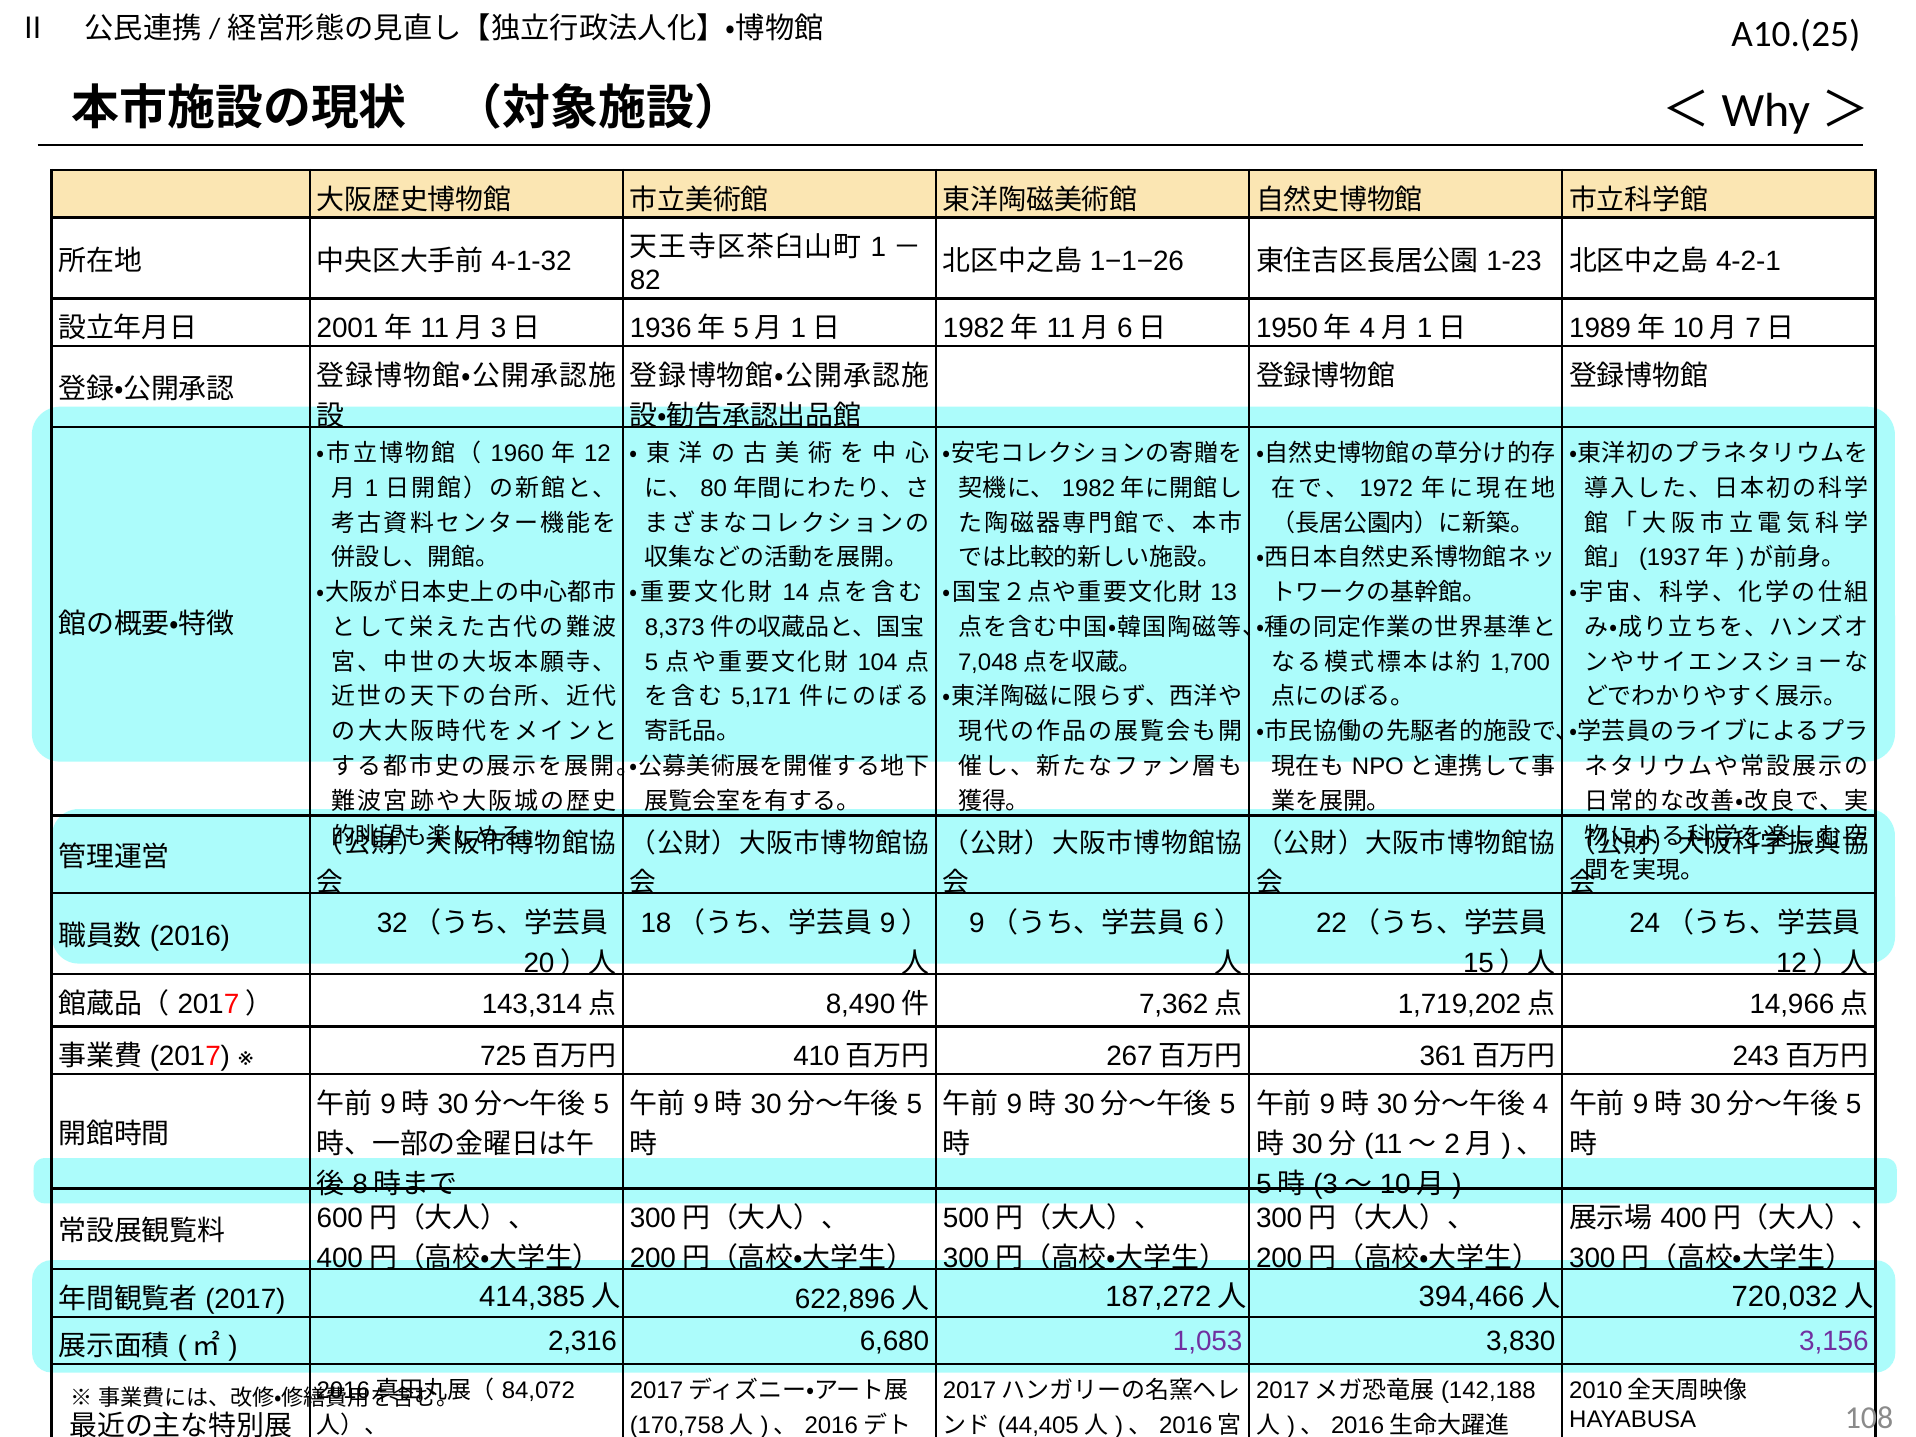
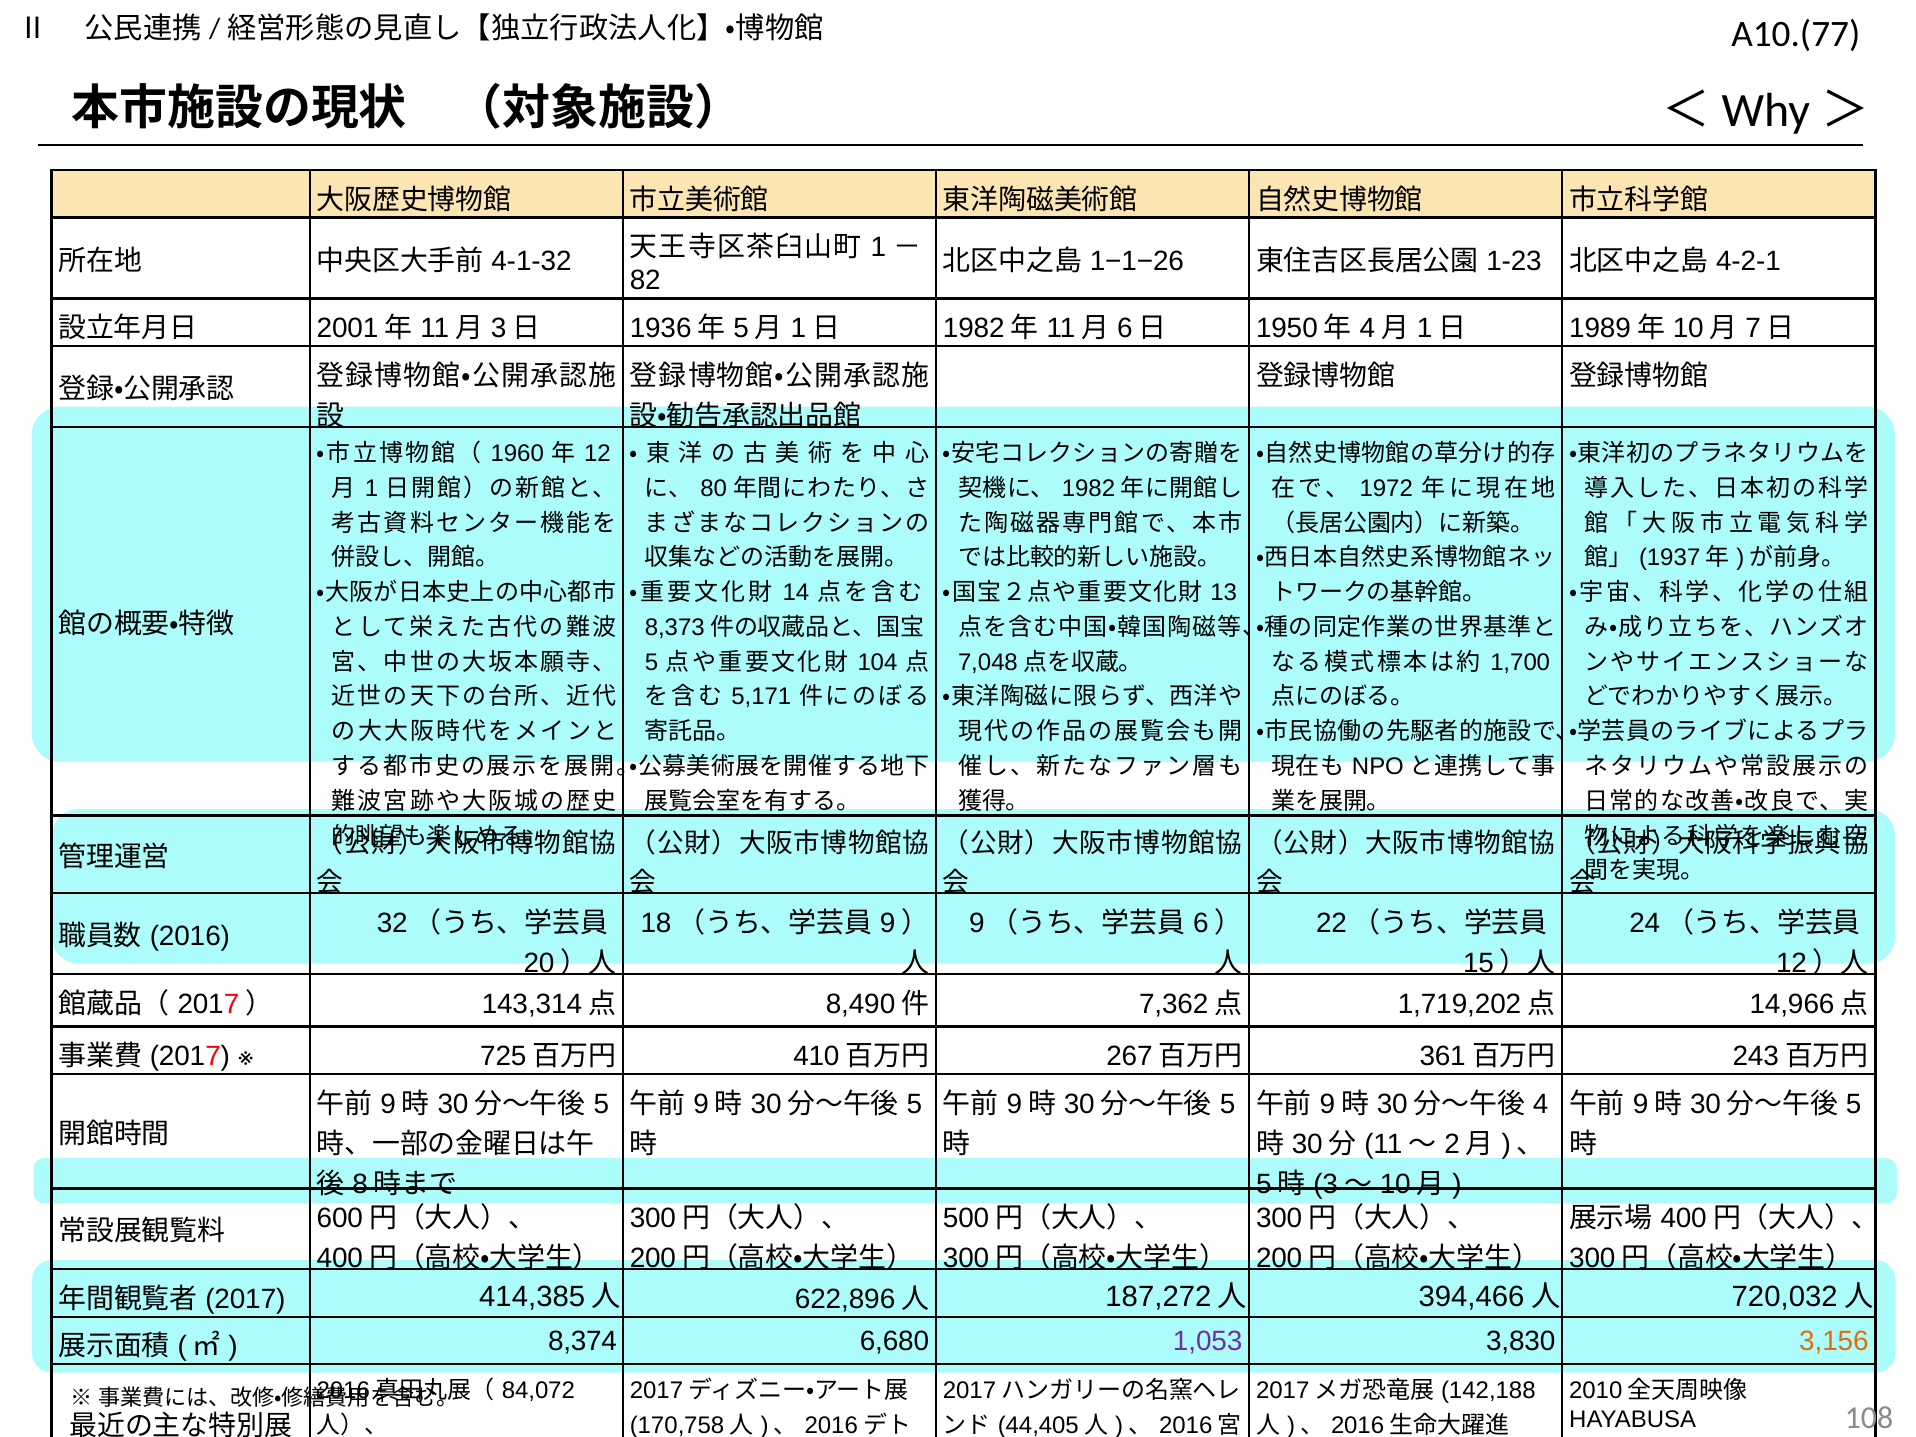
A10.(25: A10.(25 -> A10.(77
2,316: 2,316 -> 8,374
3,156 colour: purple -> orange
